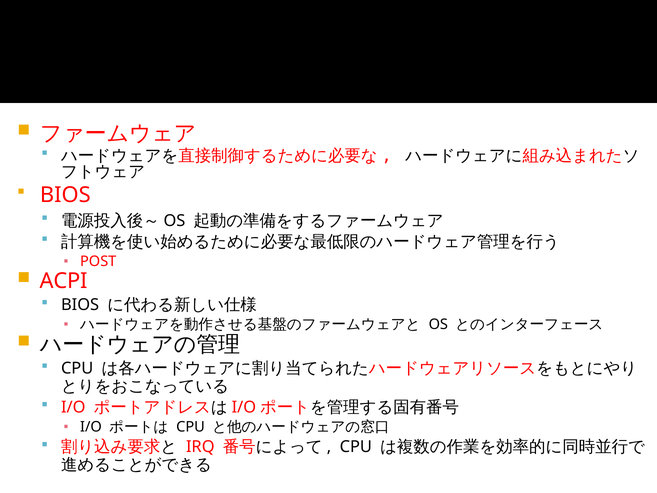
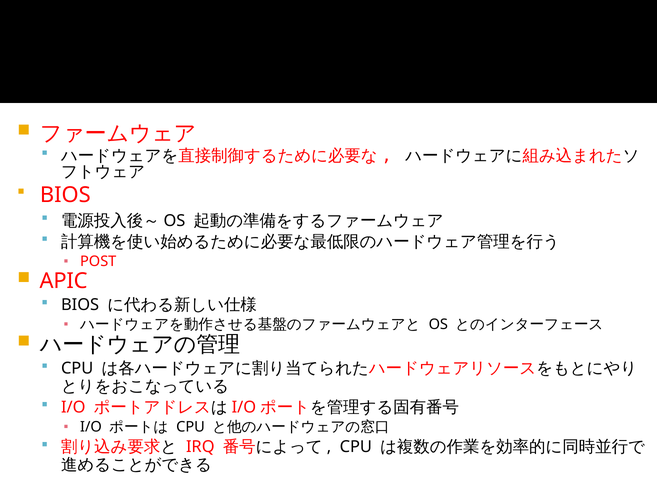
ACPI: ACPI -> APIC
